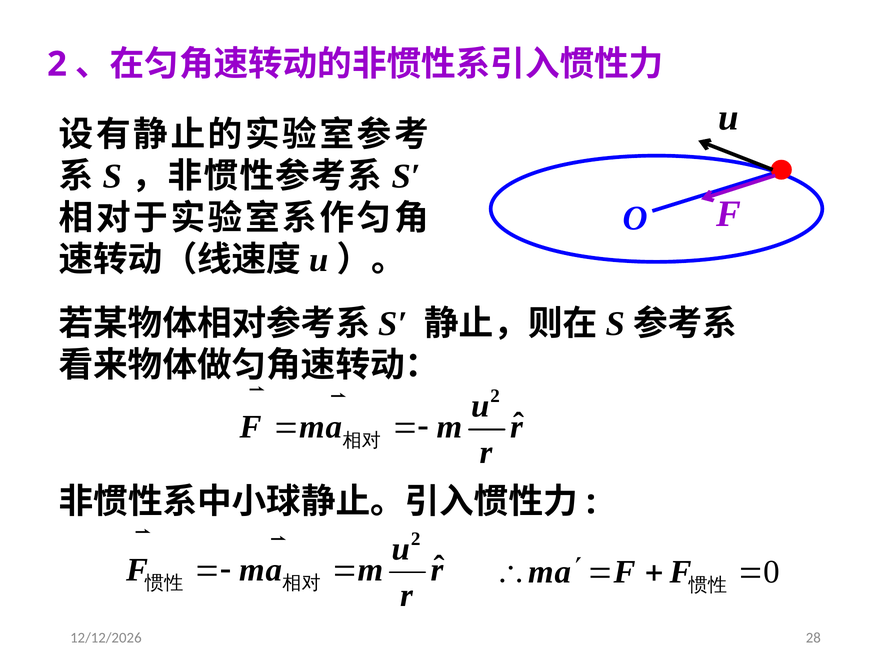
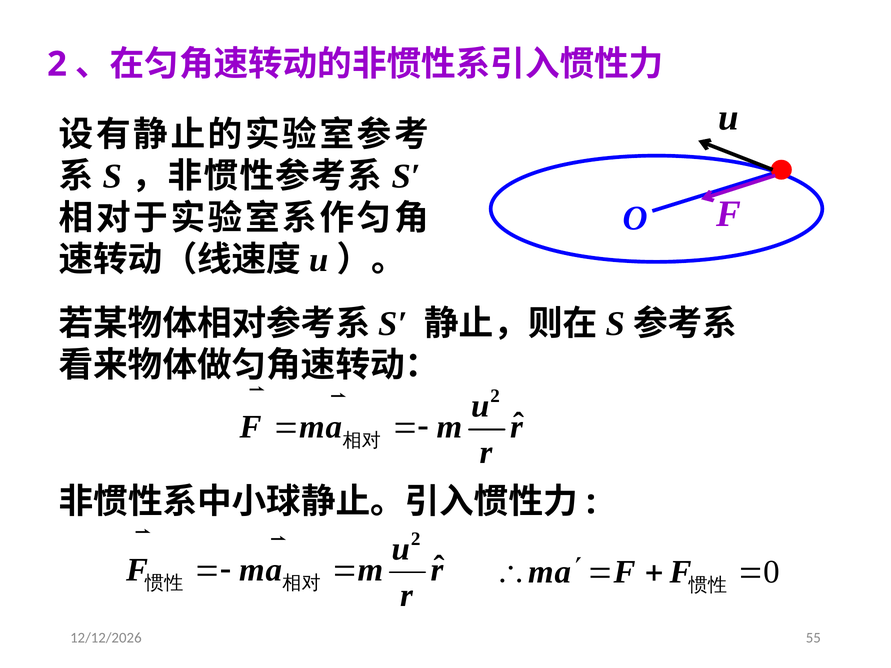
28: 28 -> 55
